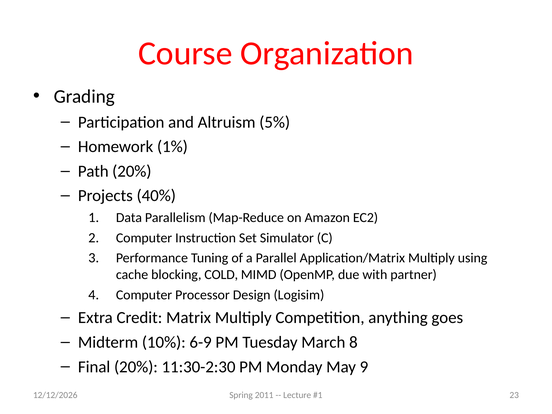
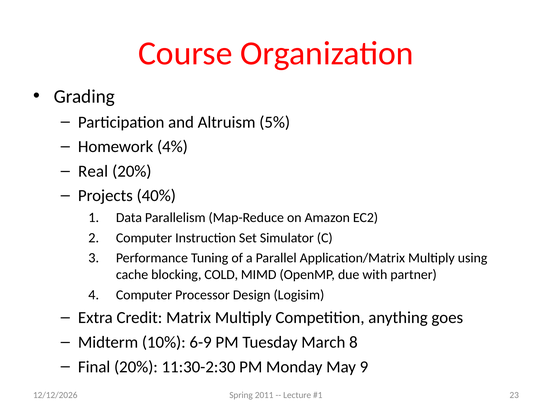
1%: 1% -> 4%
Path: Path -> Real
